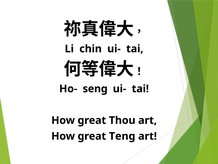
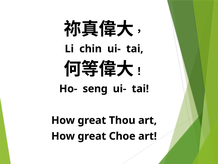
Teng: Teng -> Choe
